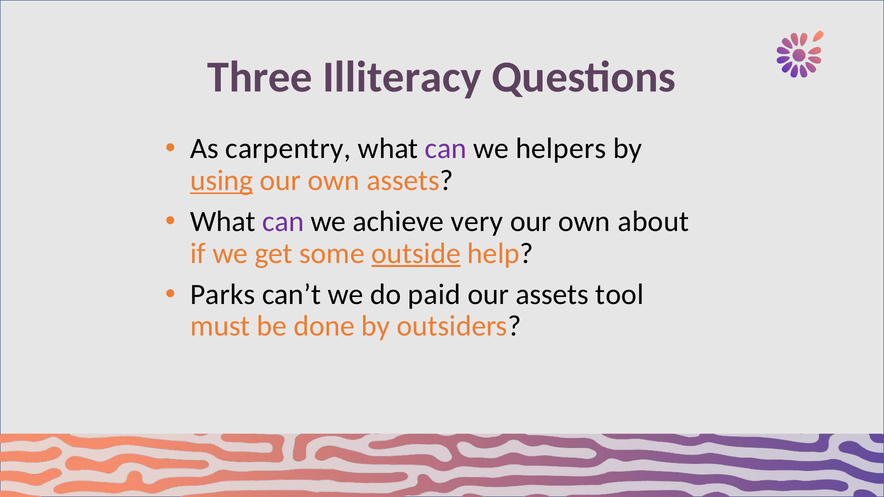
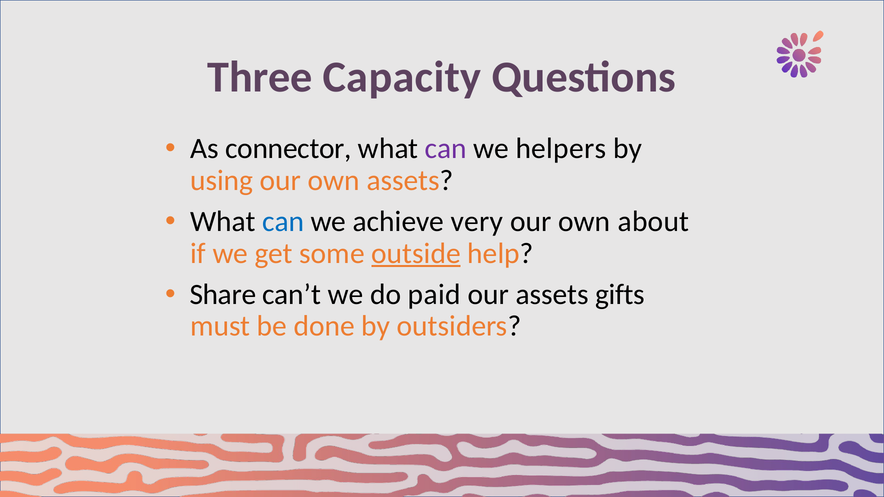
Illiteracy: Illiteracy -> Capacity
carpentry: carpentry -> connector
using underline: present -> none
can at (283, 222) colour: purple -> blue
Parks: Parks -> Share
tool: tool -> gifts
